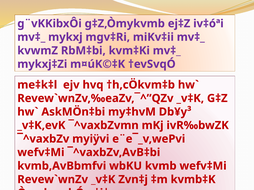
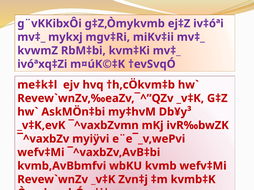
mykxj‡Zi: mykxj‡Zi -> ivóªxq‡Zi
